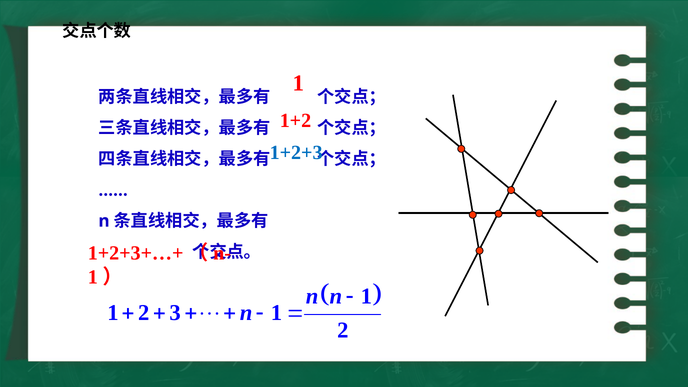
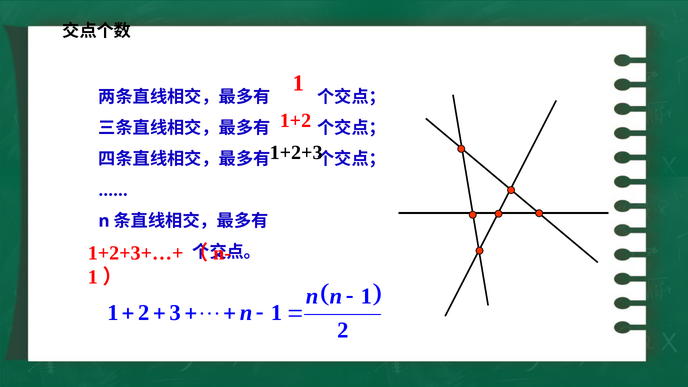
1+2+3 colour: blue -> black
